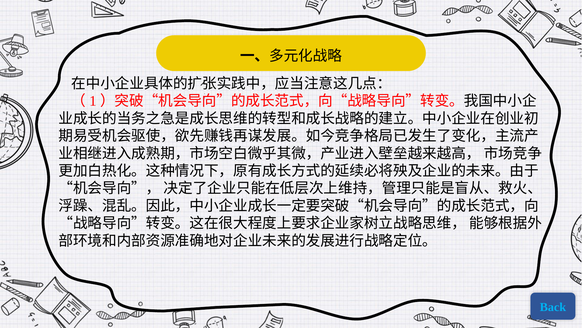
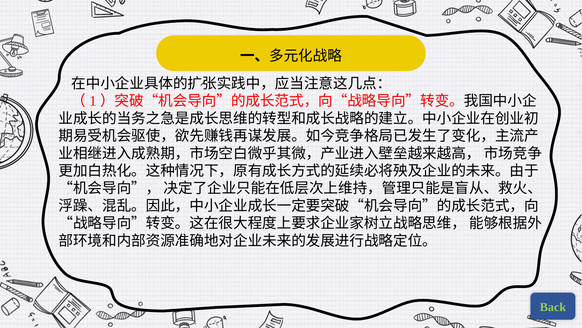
Back colour: light blue -> light green
